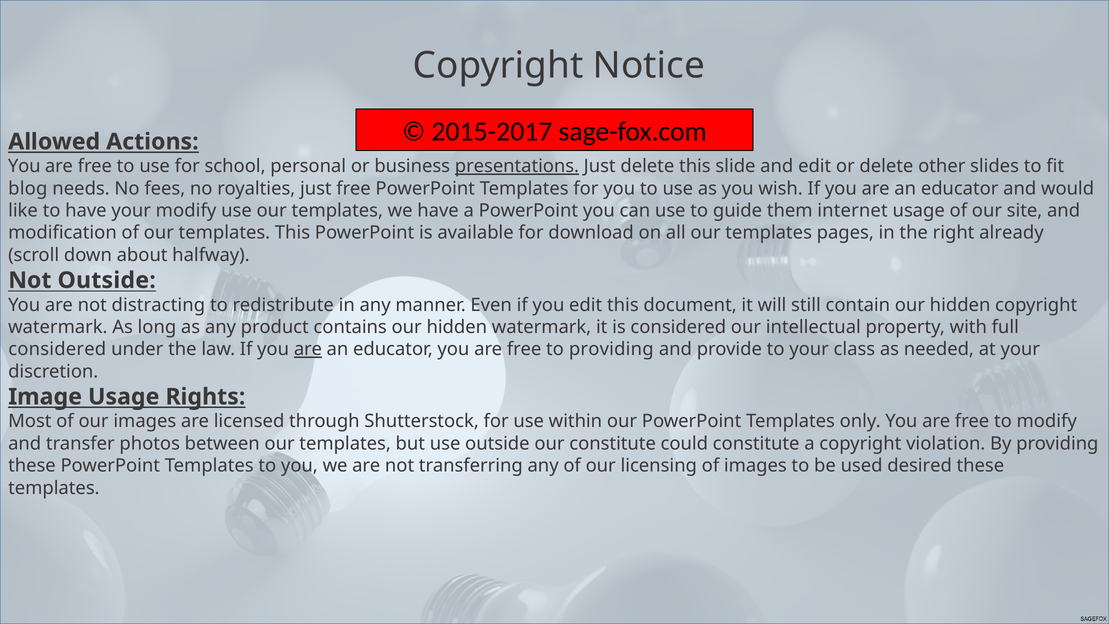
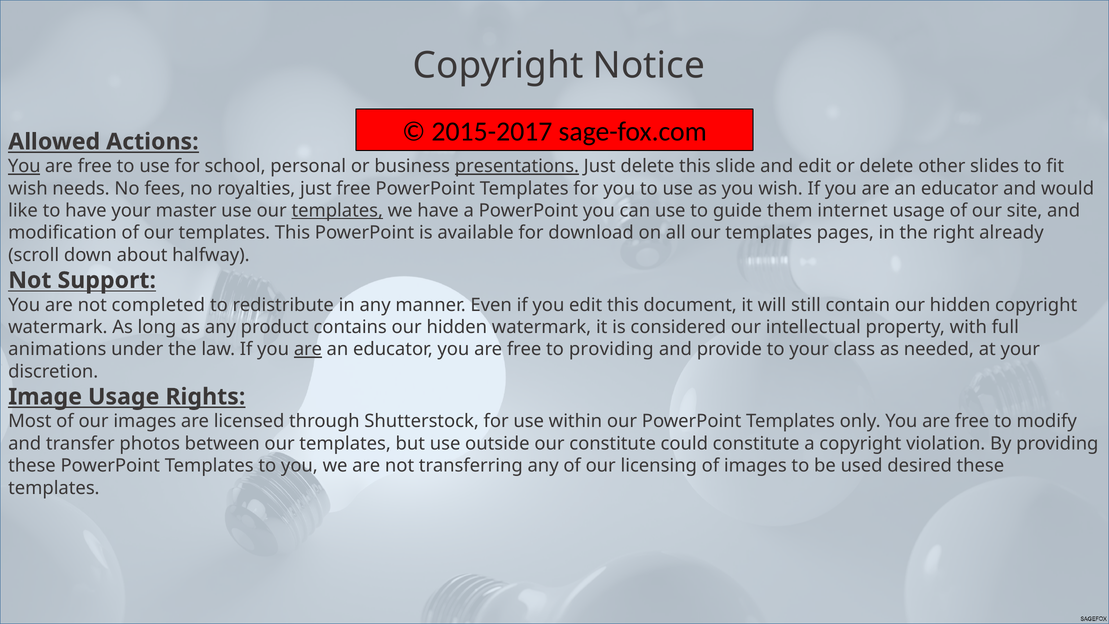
You at (24, 166) underline: none -> present
blog at (28, 188): blog -> wish
your modify: modify -> master
templates at (337, 211) underline: none -> present
Not Outside: Outside -> Support
distracting: distracting -> completed
considered at (57, 349): considered -> animations
